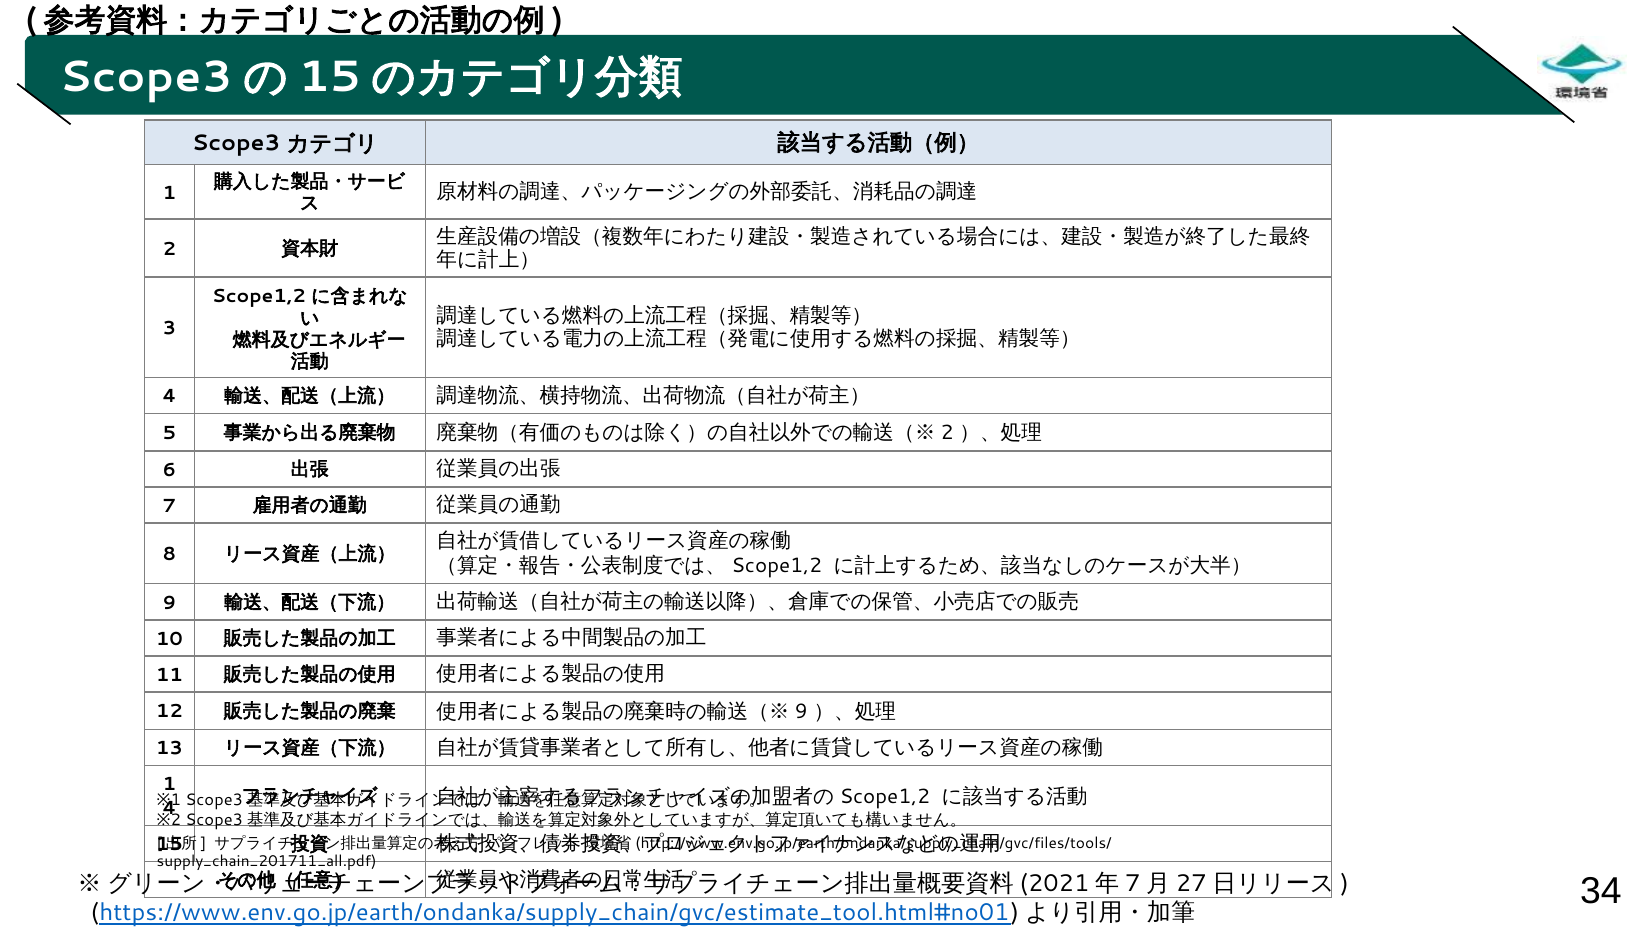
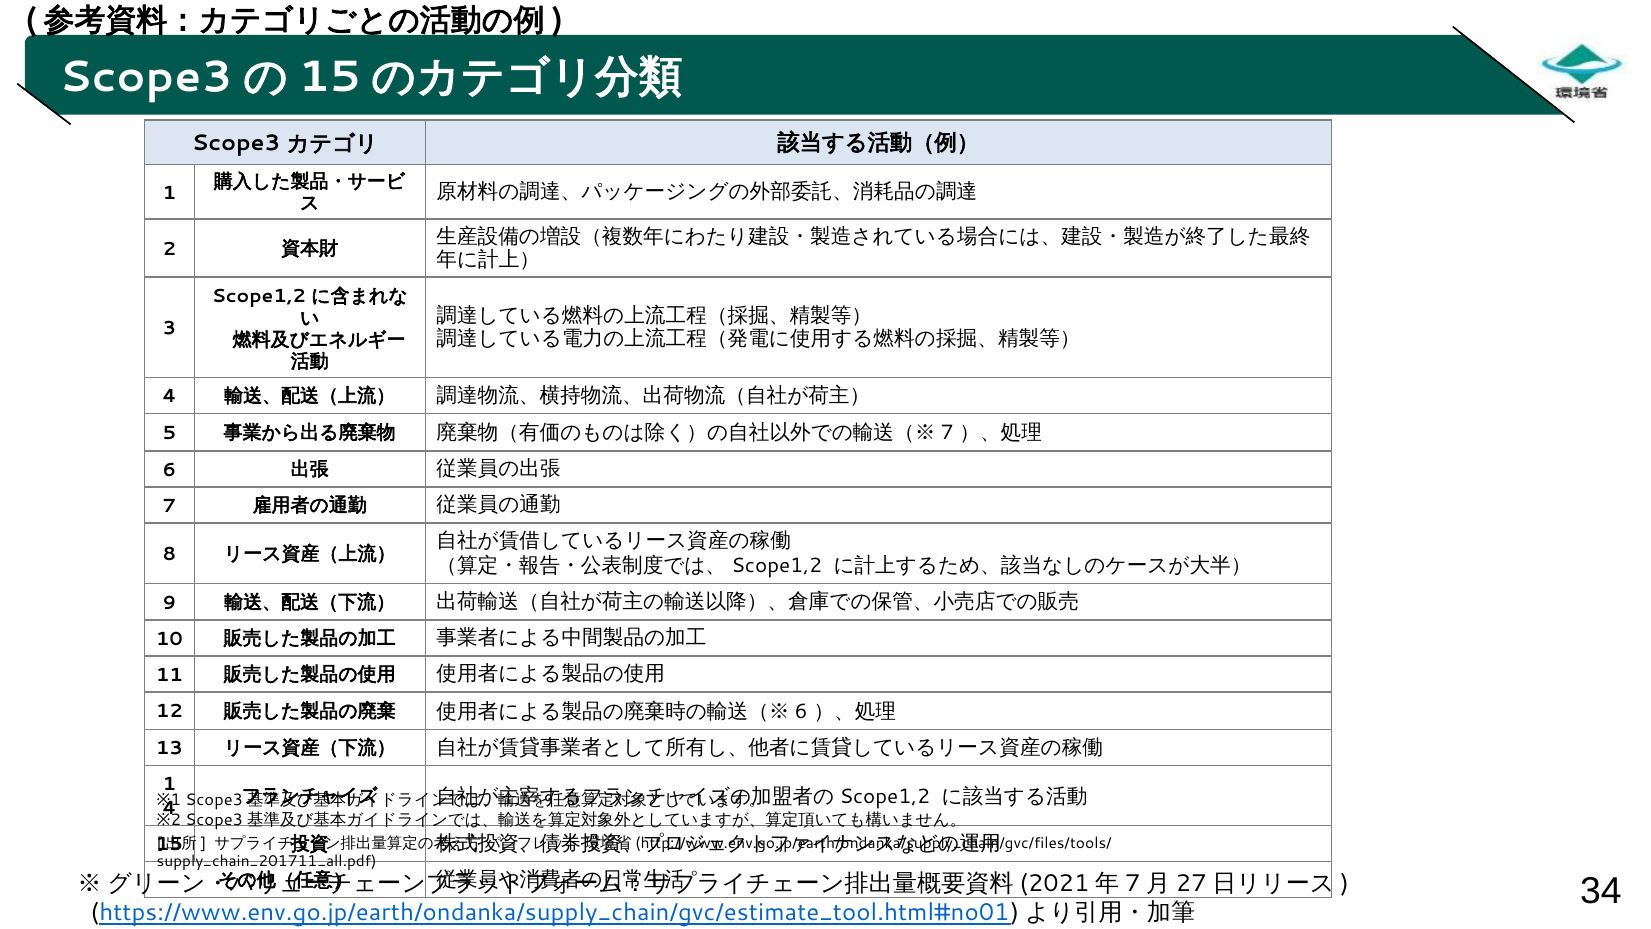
2 at (947, 433): 2 -> 7
9 at (801, 711): 9 -> 6
